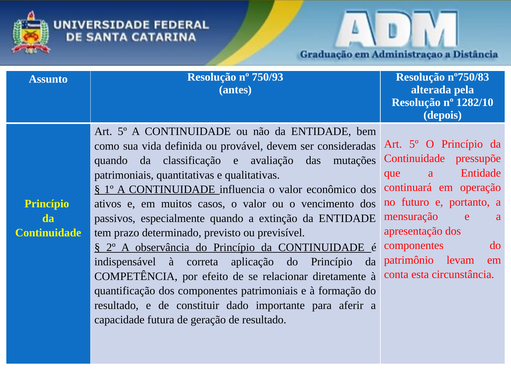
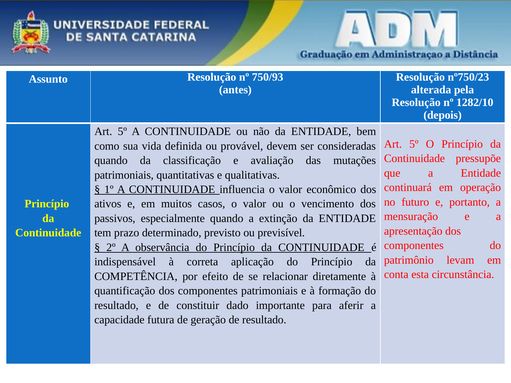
nº750/83: nº750/83 -> nº750/23
